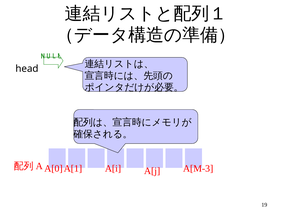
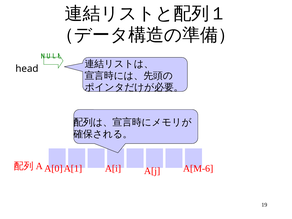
A[M-3: A[M-3 -> A[M-6
